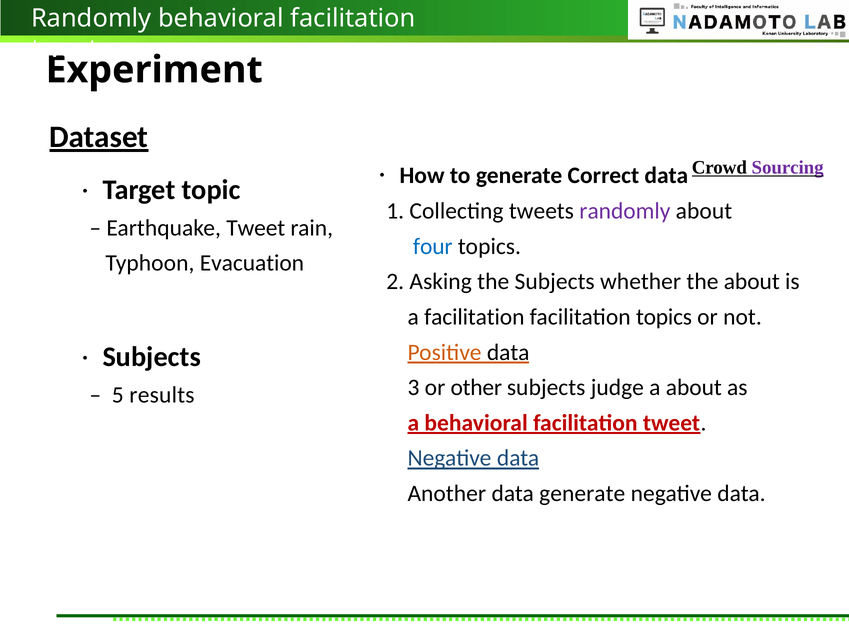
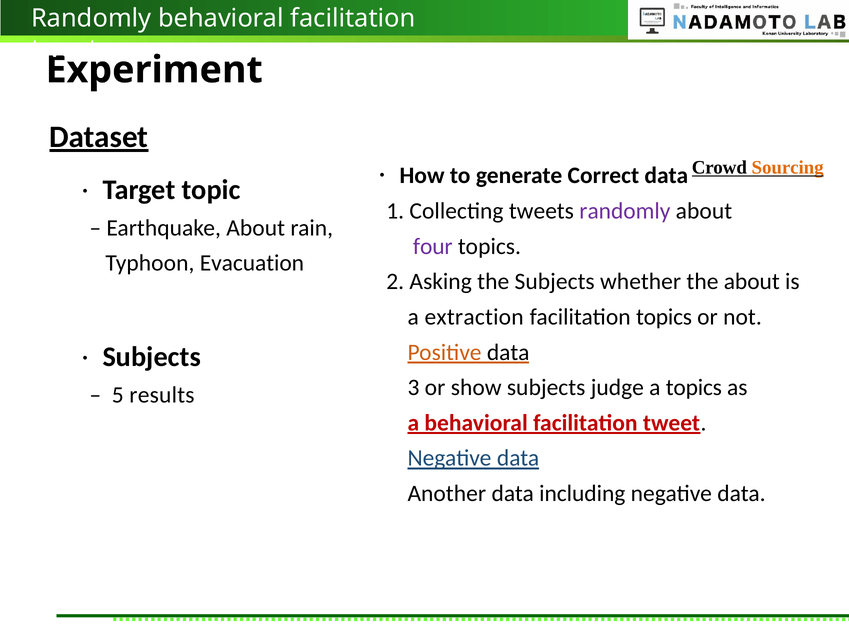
Sourcing colour: purple -> orange
Earthquake Tweet: Tweet -> About
four colour: blue -> purple
a facilitation: facilitation -> extraction
other: other -> show
a about: about -> topics
data generate: generate -> including
